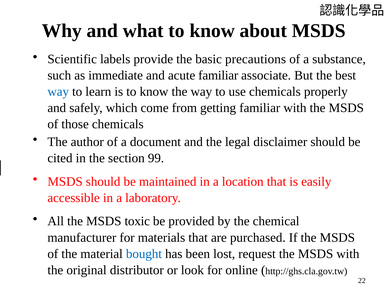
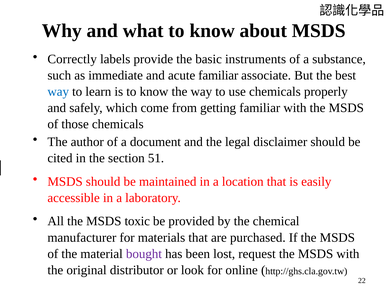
Scientific: Scientific -> Correctly
precautions: precautions -> instruments
99: 99 -> 51
bought colour: blue -> purple
